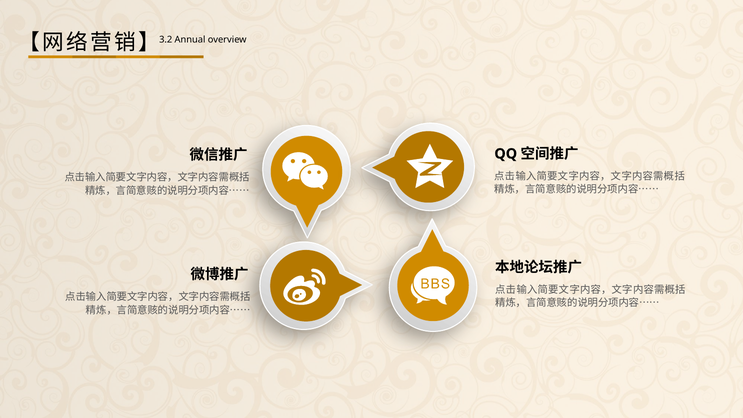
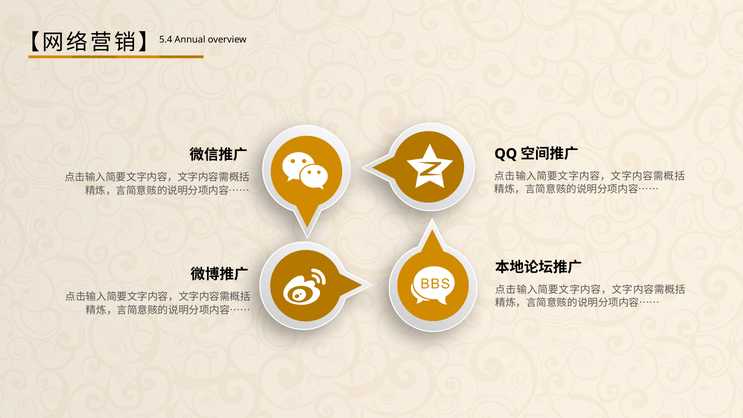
3.2: 3.2 -> 5.4
